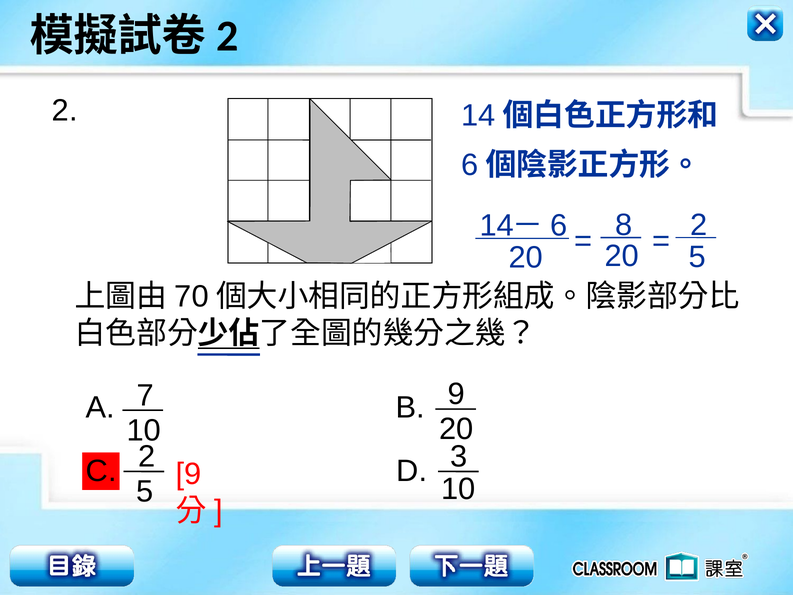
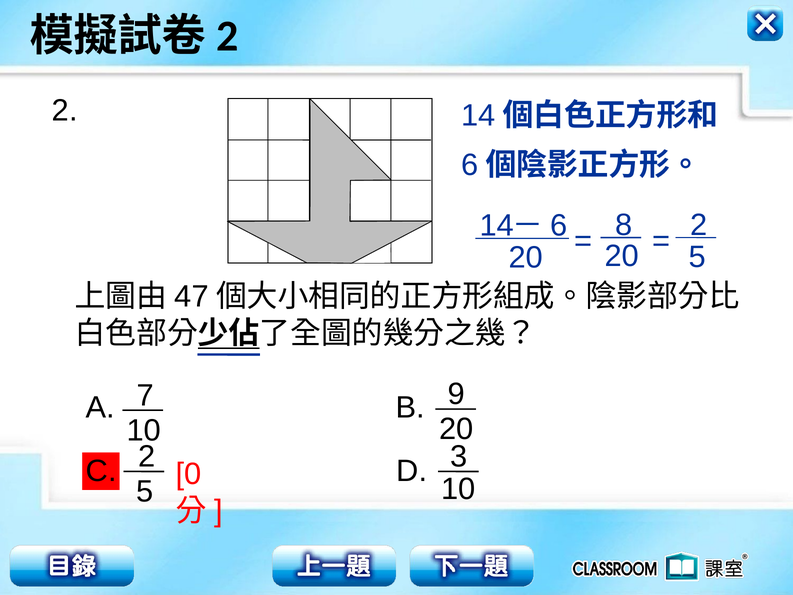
70: 70 -> 47
9 at (189, 474): 9 -> 0
